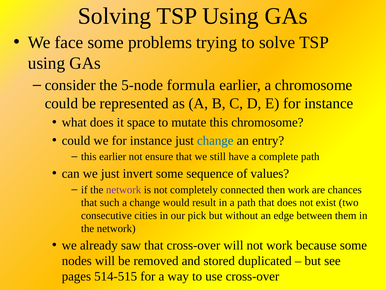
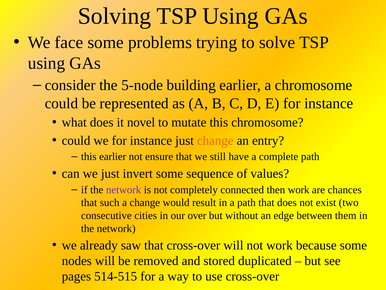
formula: formula -> building
space: space -> novel
change at (215, 140) colour: blue -> orange
pick: pick -> over
